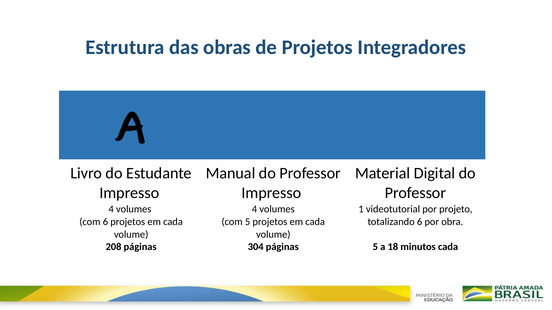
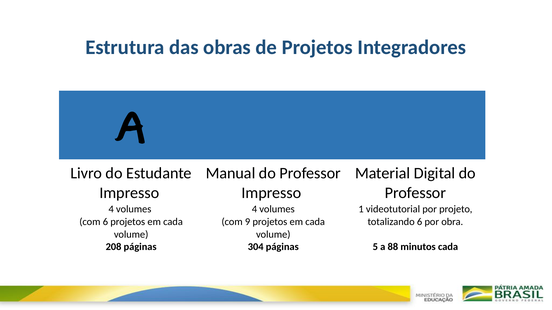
com 5: 5 -> 9
18: 18 -> 88
